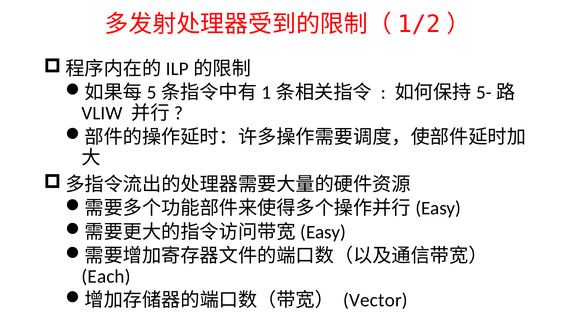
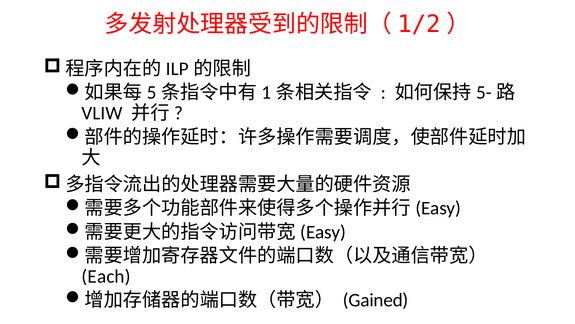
Vector: Vector -> Gained
